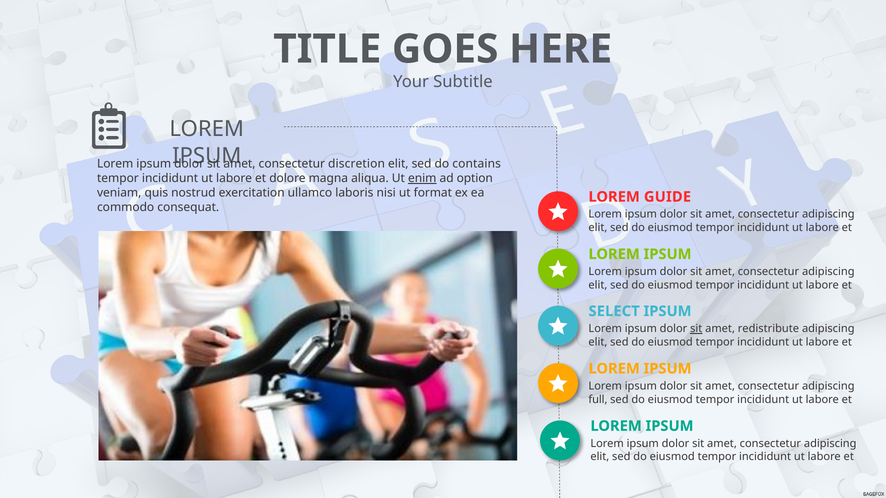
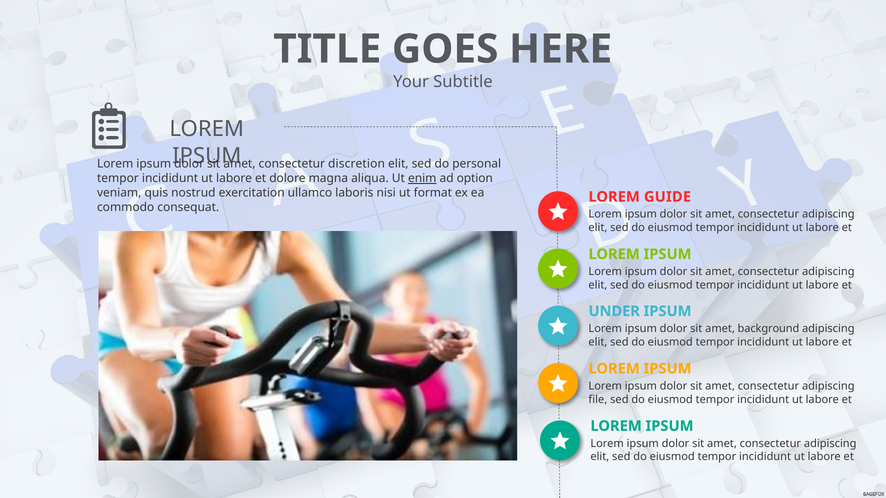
contains: contains -> personal
SELECT: SELECT -> UNDER
sit at (696, 329) underline: present -> none
redistribute: redistribute -> background
full: full -> file
